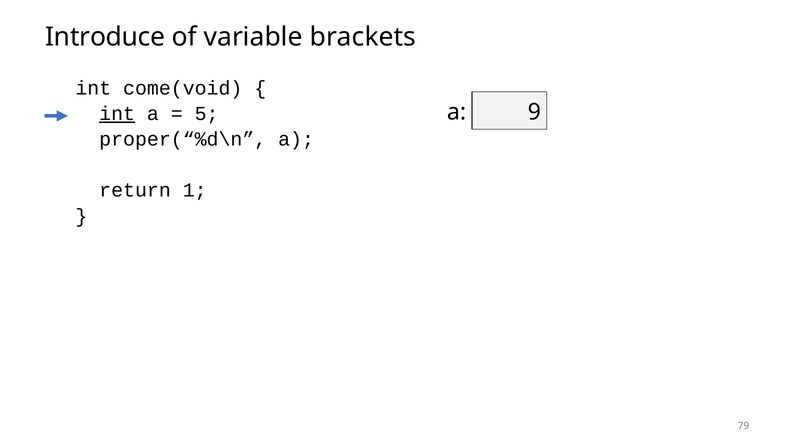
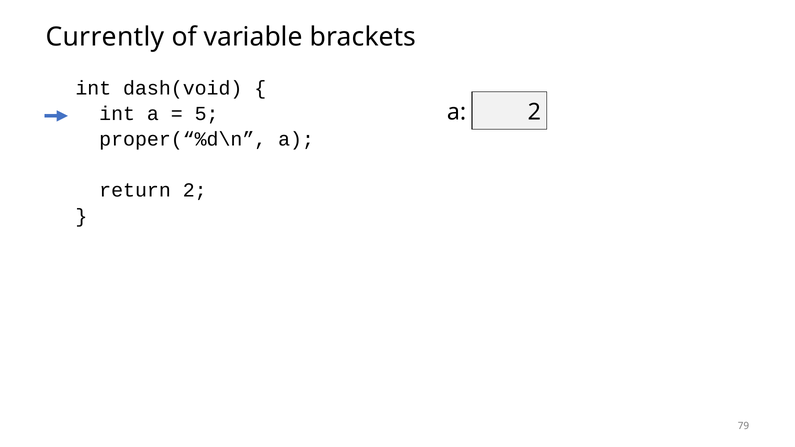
Introduce: Introduce -> Currently
come(void: come(void -> dash(void
a 9: 9 -> 2
int at (117, 114) underline: present -> none
return 1: 1 -> 2
